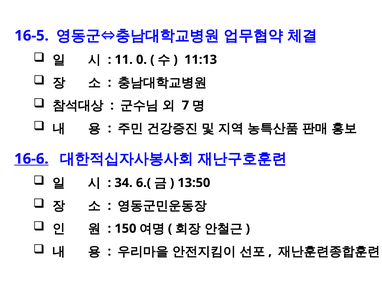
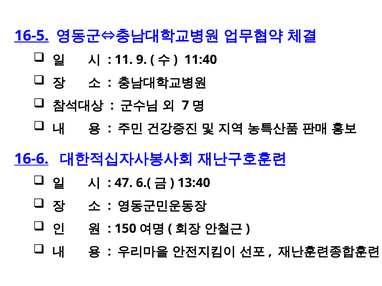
16-5 underline: none -> present
0: 0 -> 9
11:13: 11:13 -> 11:40
34: 34 -> 47
13:50: 13:50 -> 13:40
